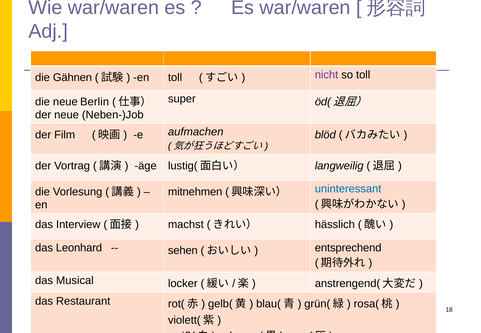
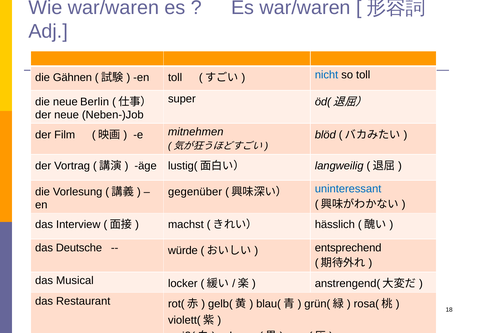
nicht colour: purple -> blue
aufmachen: aufmachen -> mitnehmen
mitnehmen: mitnehmen -> gegenüber
Leonhard: Leonhard -> Deutsche
sehen: sehen -> würde
